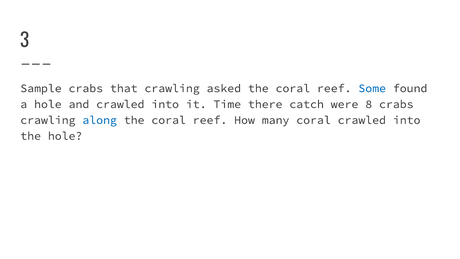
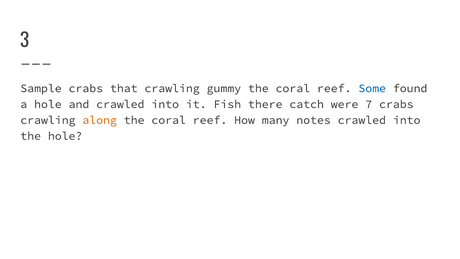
asked: asked -> gummy
Time: Time -> Fish
8: 8 -> 7
along colour: blue -> orange
many coral: coral -> notes
